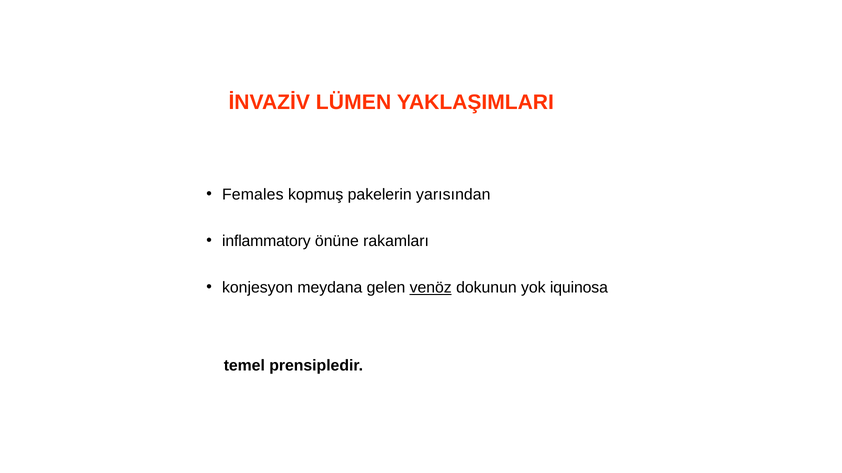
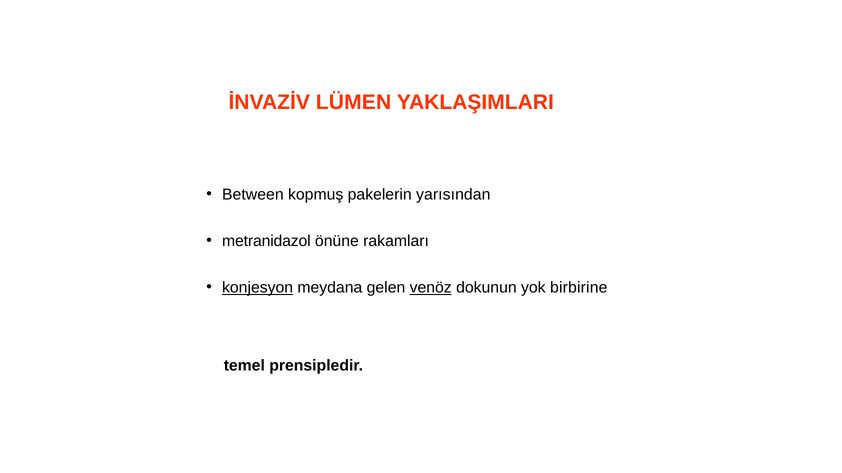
Females: Females -> Between
inflammatory: inflammatory -> metranidazol
konjesyon underline: none -> present
iquinosa: iquinosa -> birbirine
